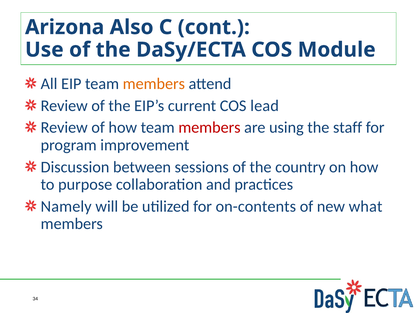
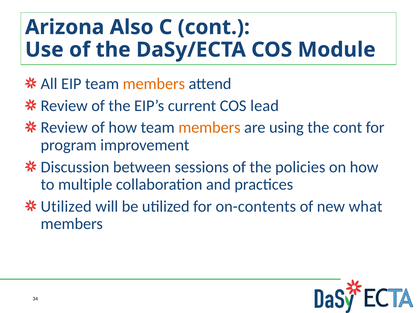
members at (209, 127) colour: red -> orange
the staff: staff -> cont
country: country -> policies
purpose: purpose -> multiple
Namely at (66, 206): Namely -> Utilized
